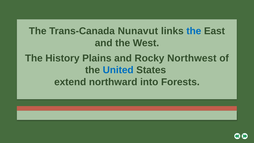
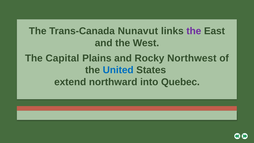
the at (194, 31) colour: blue -> purple
History: History -> Capital
Forests: Forests -> Quebec
